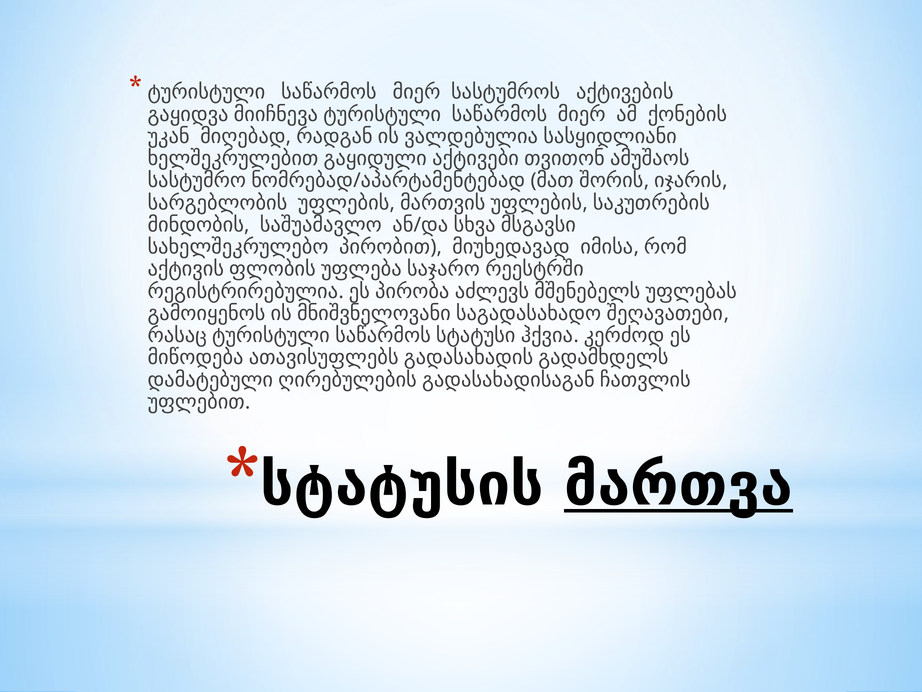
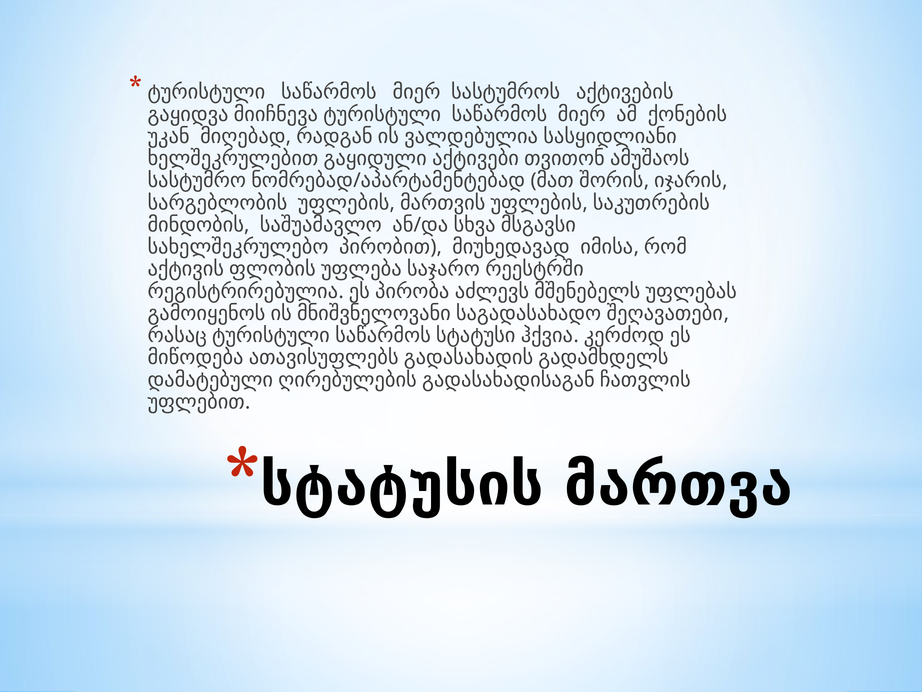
მართვა underline: present -> none
